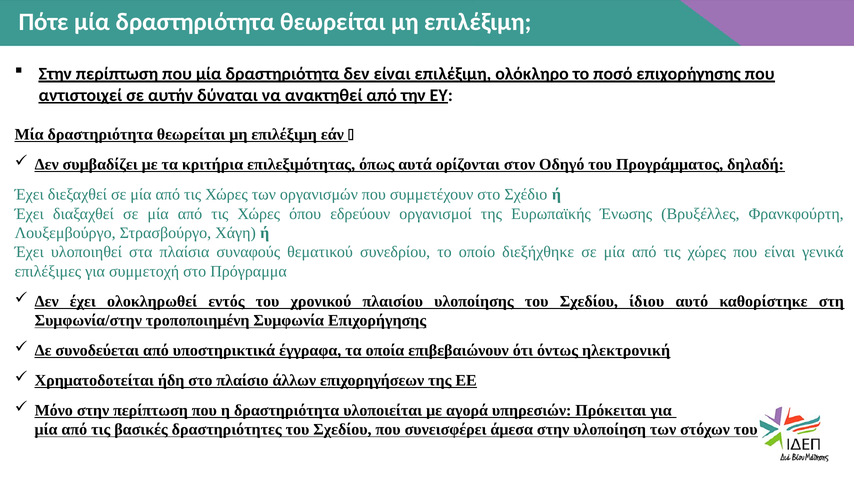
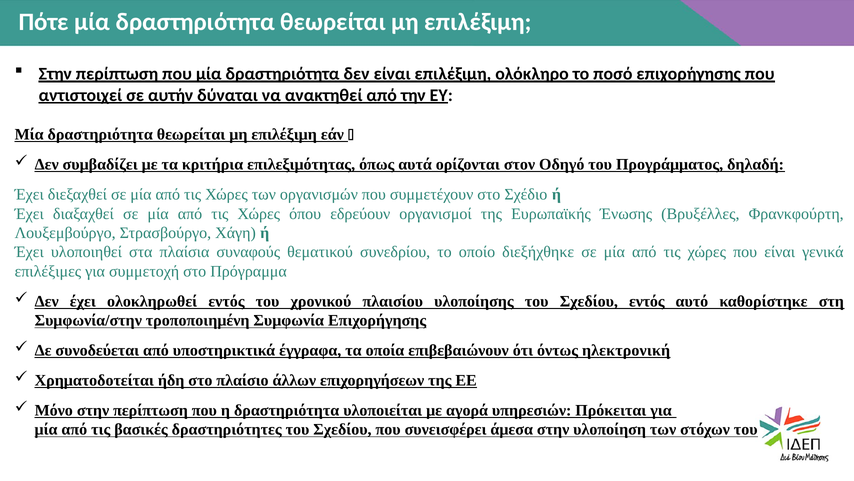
Σχεδίου ίδιου: ίδιου -> εντός
